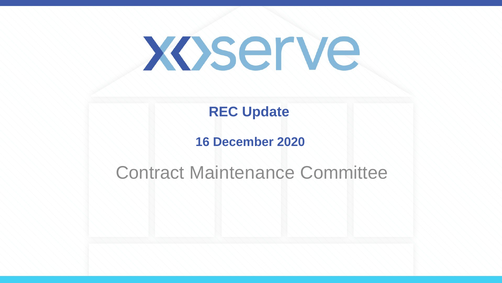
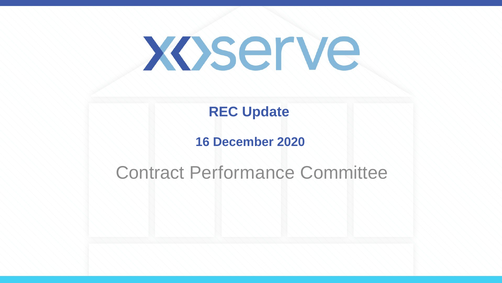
Maintenance: Maintenance -> Performance
